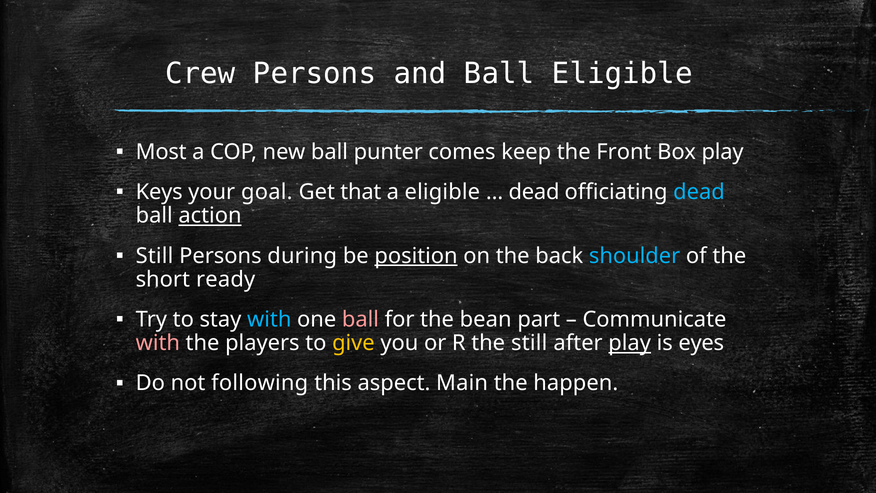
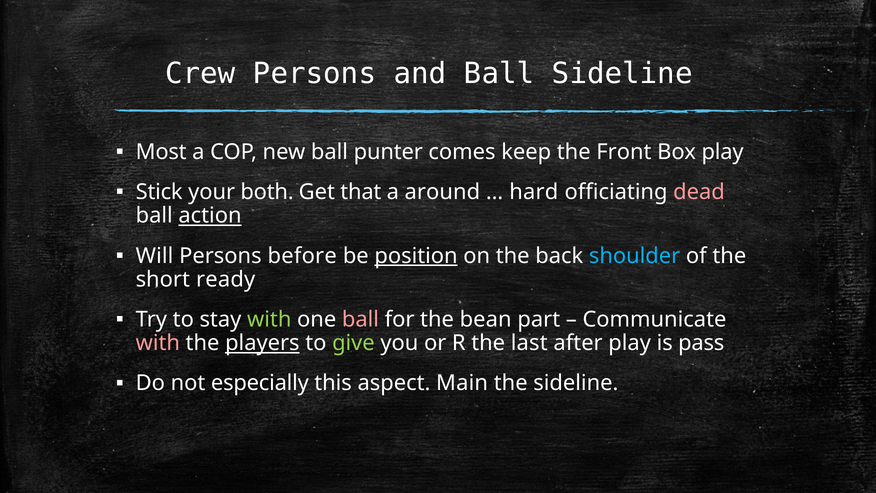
Ball Eligible: Eligible -> Sideline
Keys: Keys -> Stick
goal: goal -> both
a eligible: eligible -> around
dead at (534, 192): dead -> hard
dead at (699, 192) colour: light blue -> pink
Still at (154, 256): Still -> Will
during: during -> before
with at (269, 319) colour: light blue -> light green
players underline: none -> present
give colour: yellow -> light green
the still: still -> last
play at (630, 343) underline: present -> none
eyes: eyes -> pass
following: following -> especially
the happen: happen -> sideline
